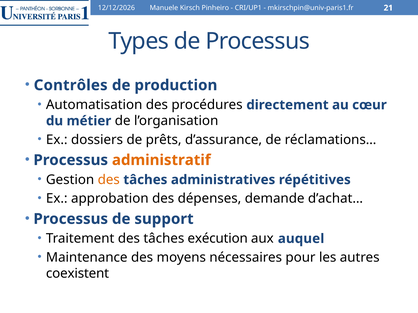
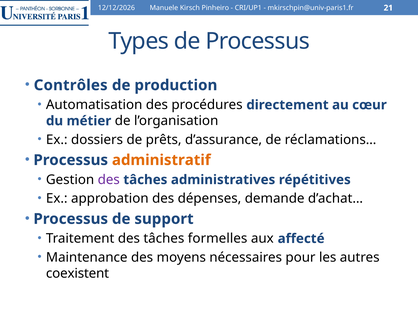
des at (109, 180) colour: orange -> purple
exécution: exécution -> formelles
auquel: auquel -> affecté
